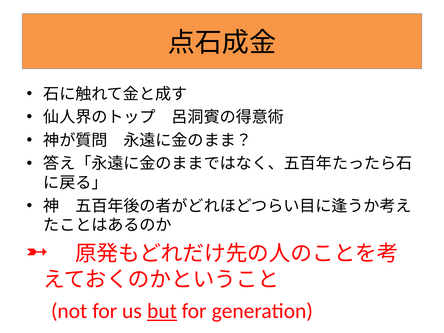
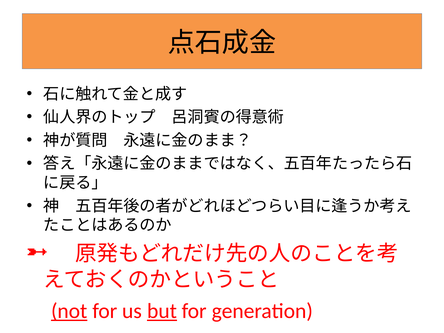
not underline: none -> present
